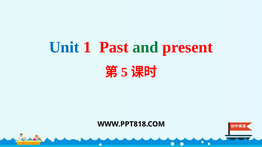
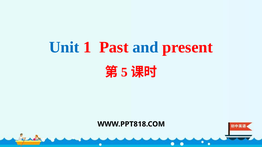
and colour: green -> blue
